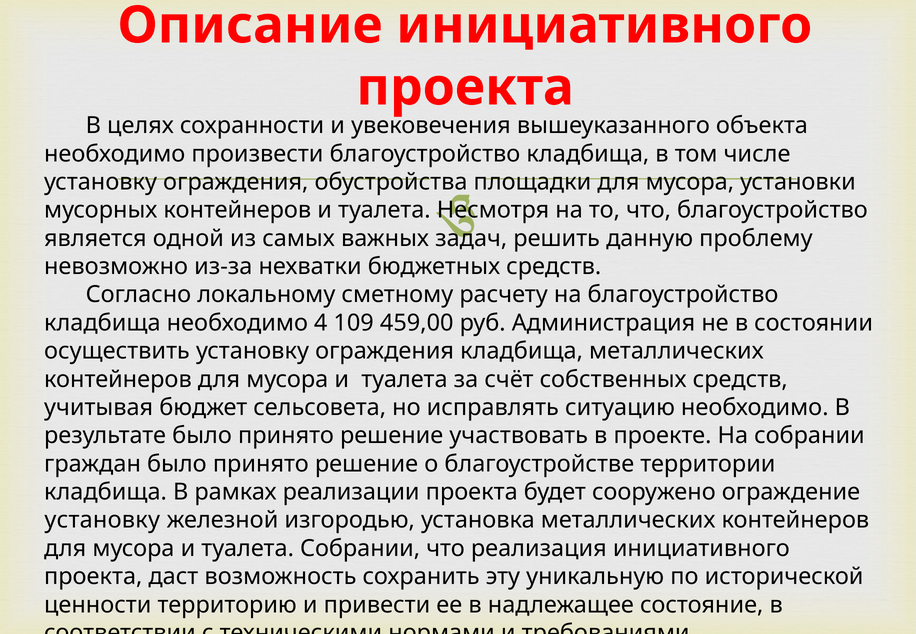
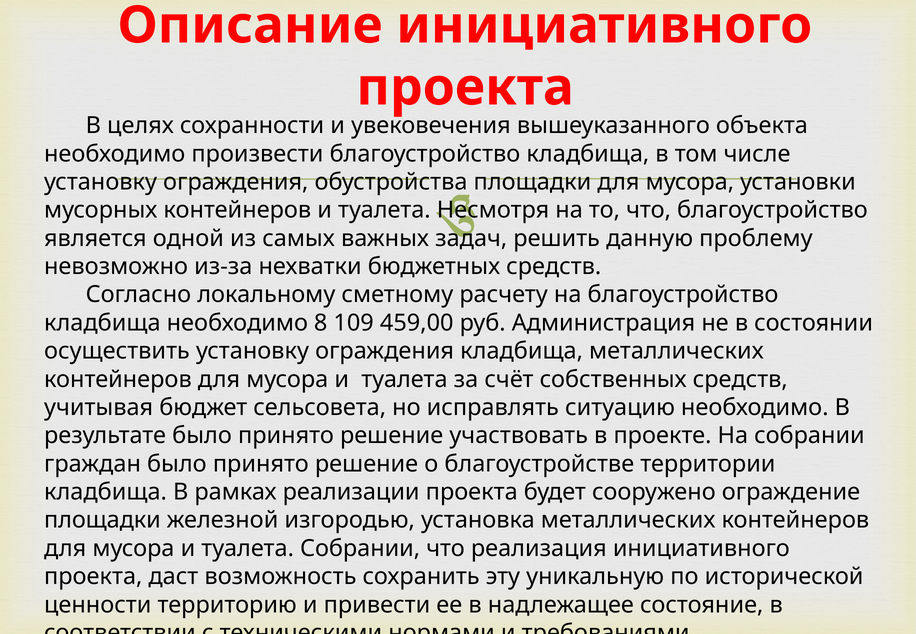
4: 4 -> 8
установку at (102, 520): установку -> площадки
